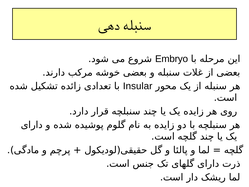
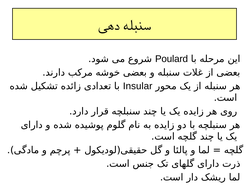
Embryo: Embryo -> Poulard
